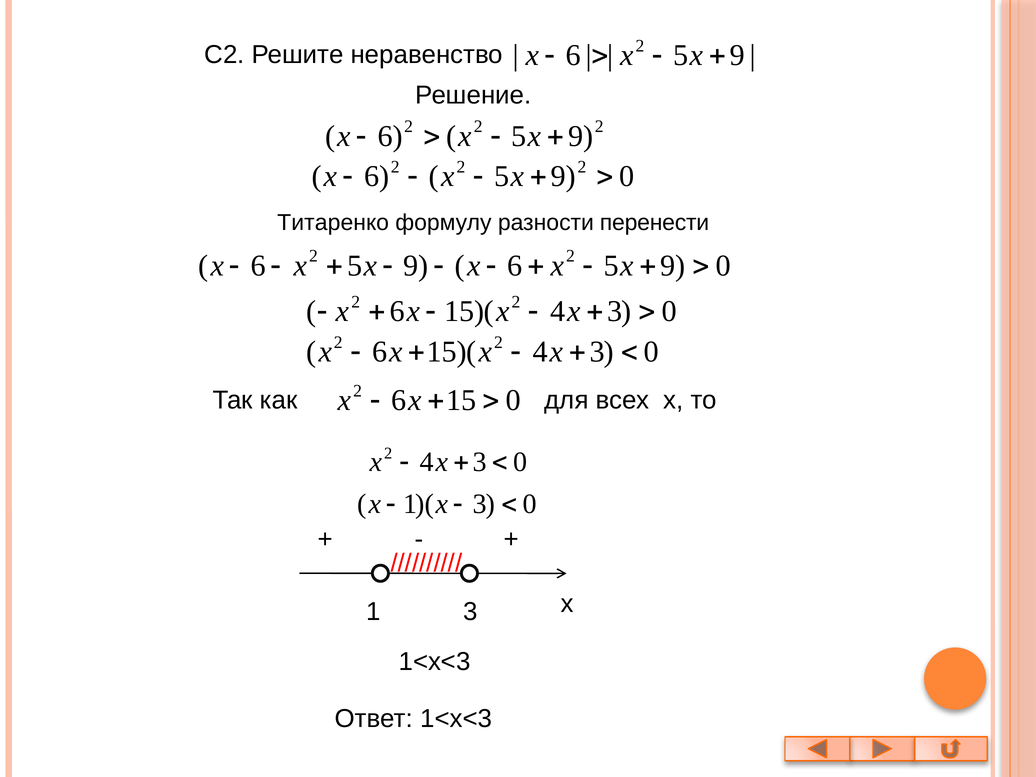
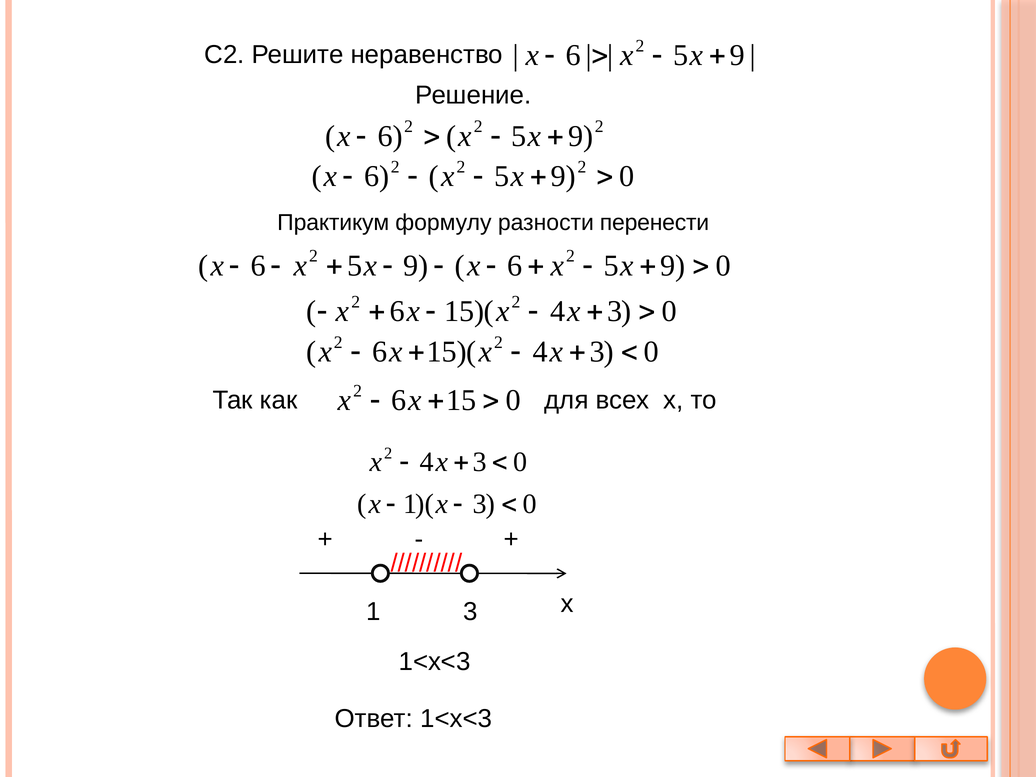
Титаренко: Титаренко -> Практикум
